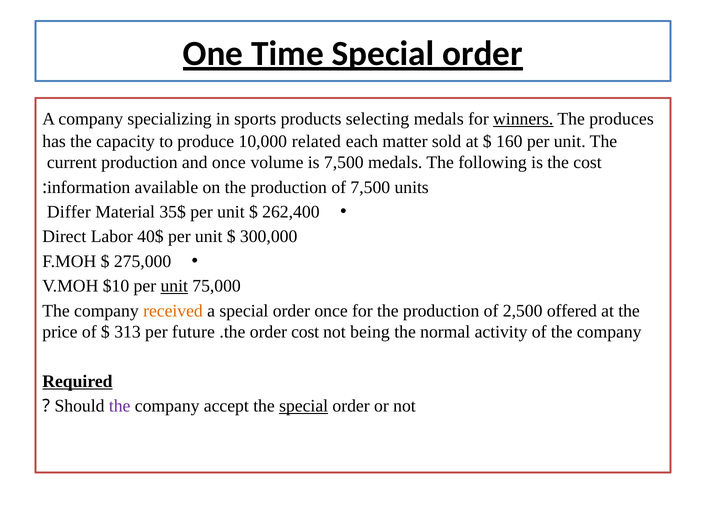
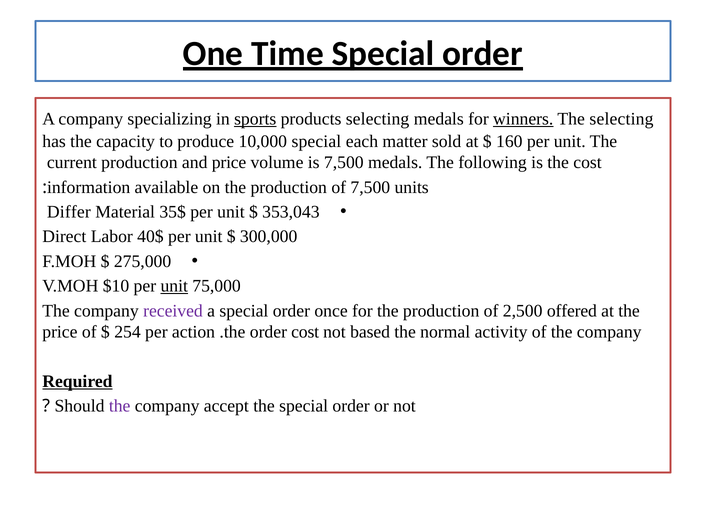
sports underline: none -> present
The produces: produces -> selecting
10,000 related: related -> special
and once: once -> price
262,400: 262,400 -> 353,043
received colour: orange -> purple
313: 313 -> 254
future: future -> action
being: being -> based
special at (304, 406) underline: present -> none
